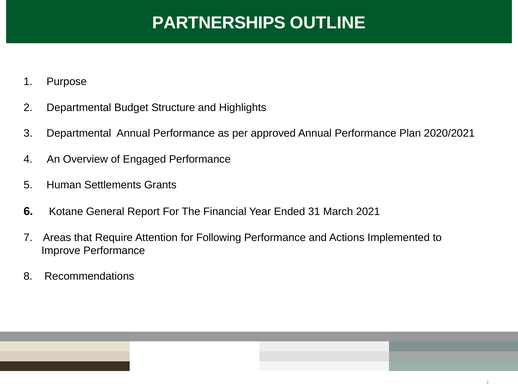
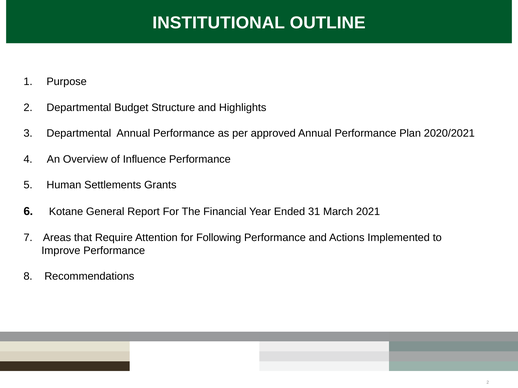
PARTNERSHIPS: PARTNERSHIPS -> INSTITUTIONAL
Engaged: Engaged -> Influence
